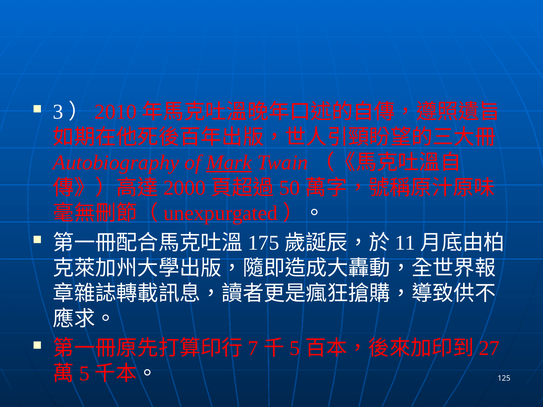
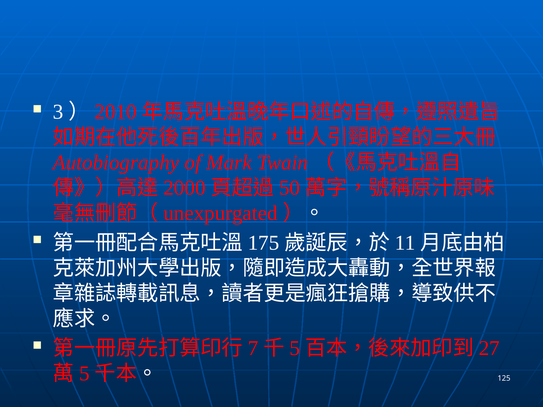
Mark underline: present -> none
